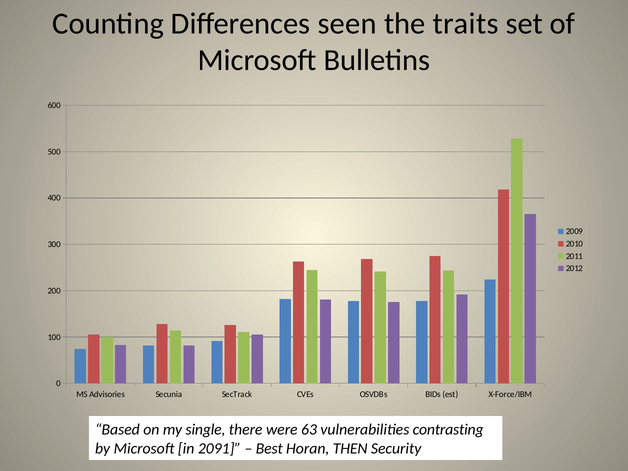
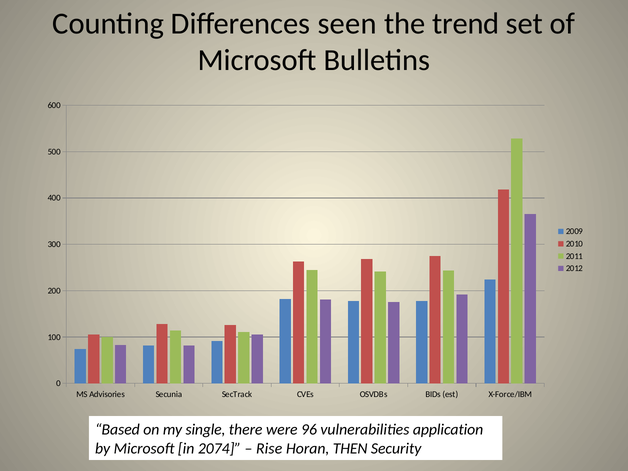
traits: traits -> trend
63: 63 -> 96
contrasting: contrasting -> application
2091: 2091 -> 2074
Best: Best -> Rise
